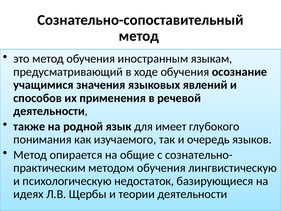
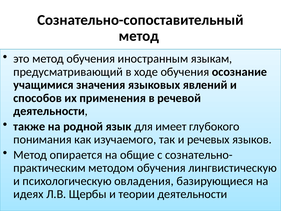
очередь: очередь -> речевых
недостаток: недостаток -> овладения
